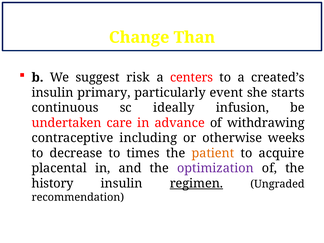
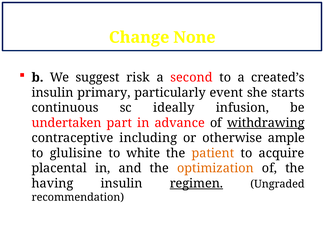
Than: Than -> None
centers: centers -> second
care: care -> part
withdrawing underline: none -> present
weeks: weeks -> ample
decrease: decrease -> glulisine
times: times -> white
optimization colour: purple -> orange
history: history -> having
